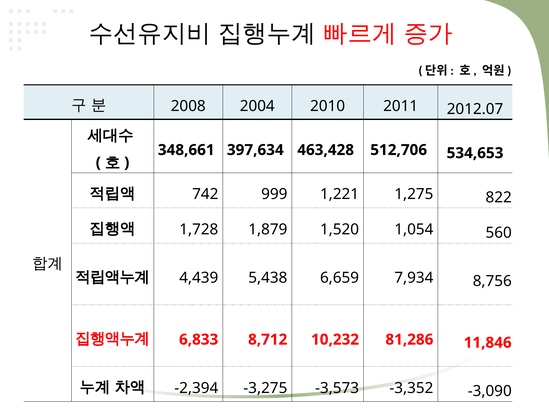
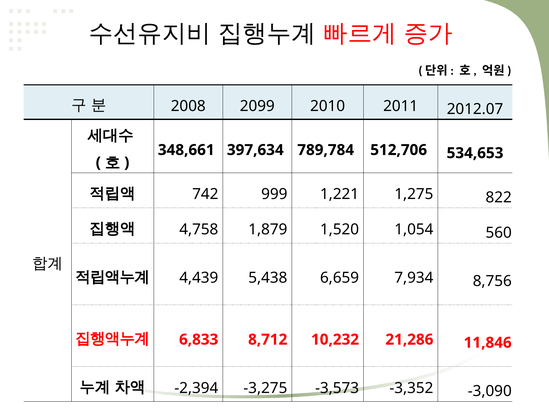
2004: 2004 -> 2099
463,428: 463,428 -> 789,784
1,728: 1,728 -> 4,758
81,286: 81,286 -> 21,286
